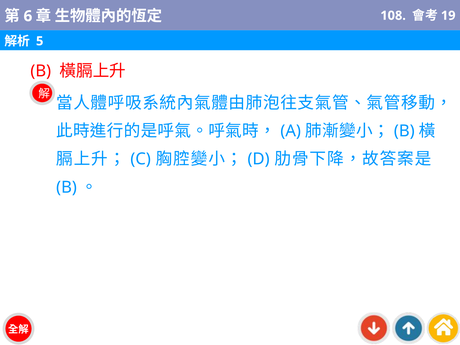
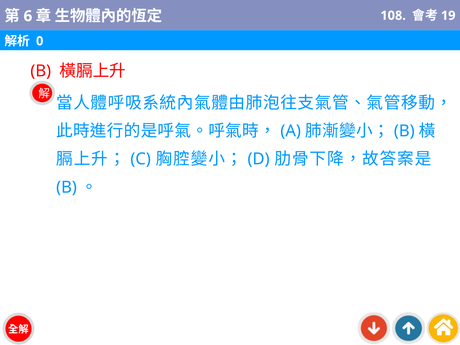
5: 5 -> 0
